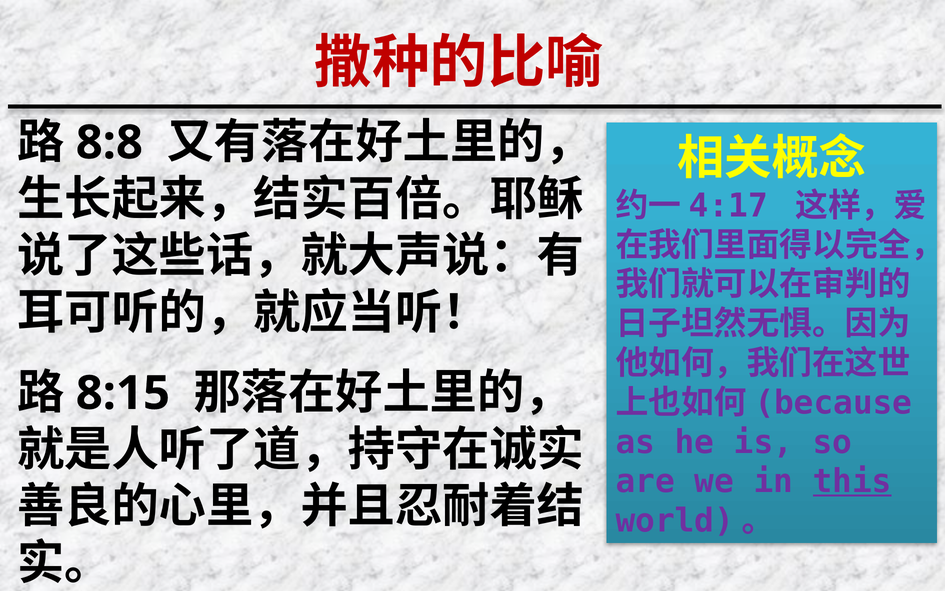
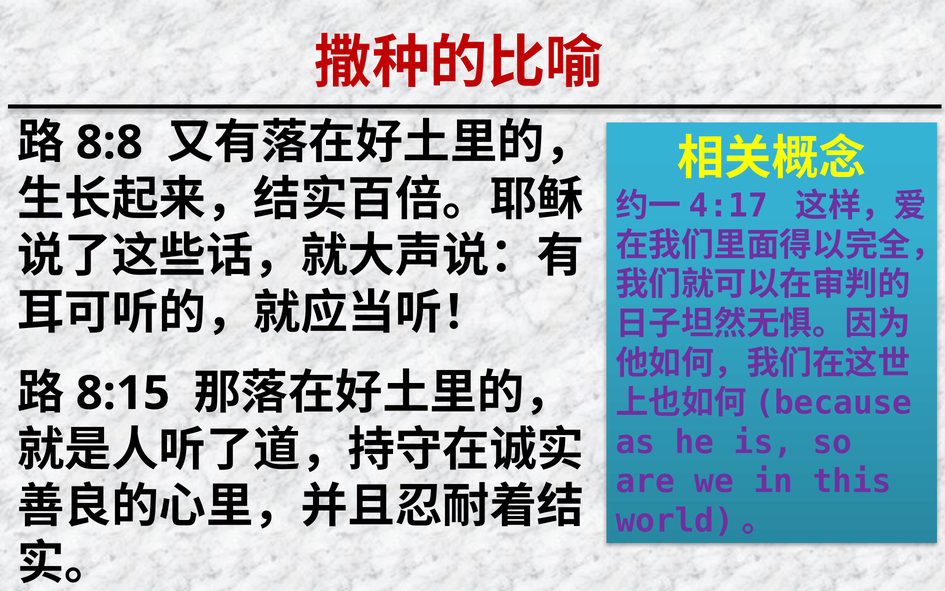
this underline: present -> none
